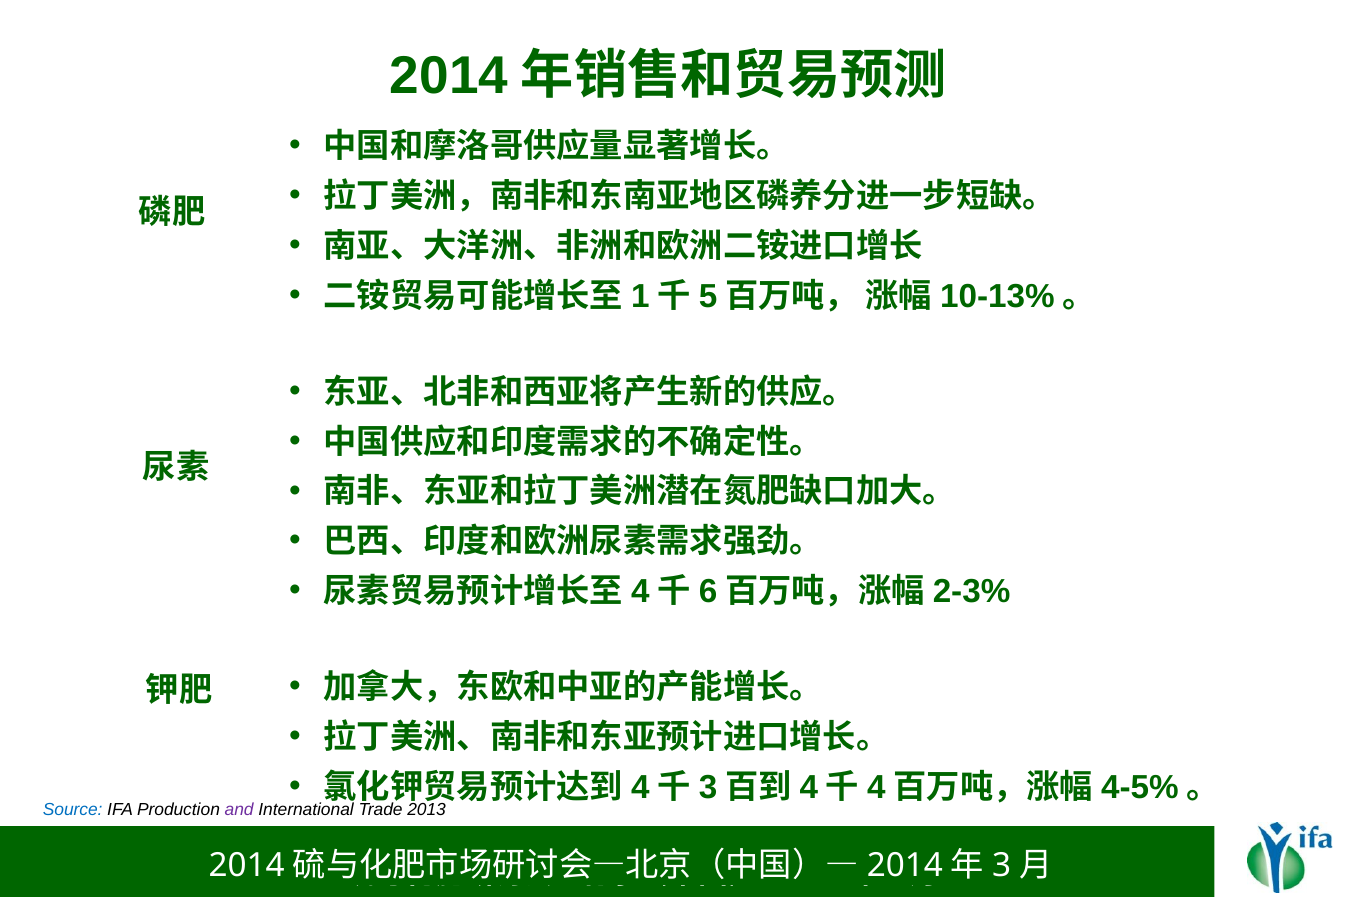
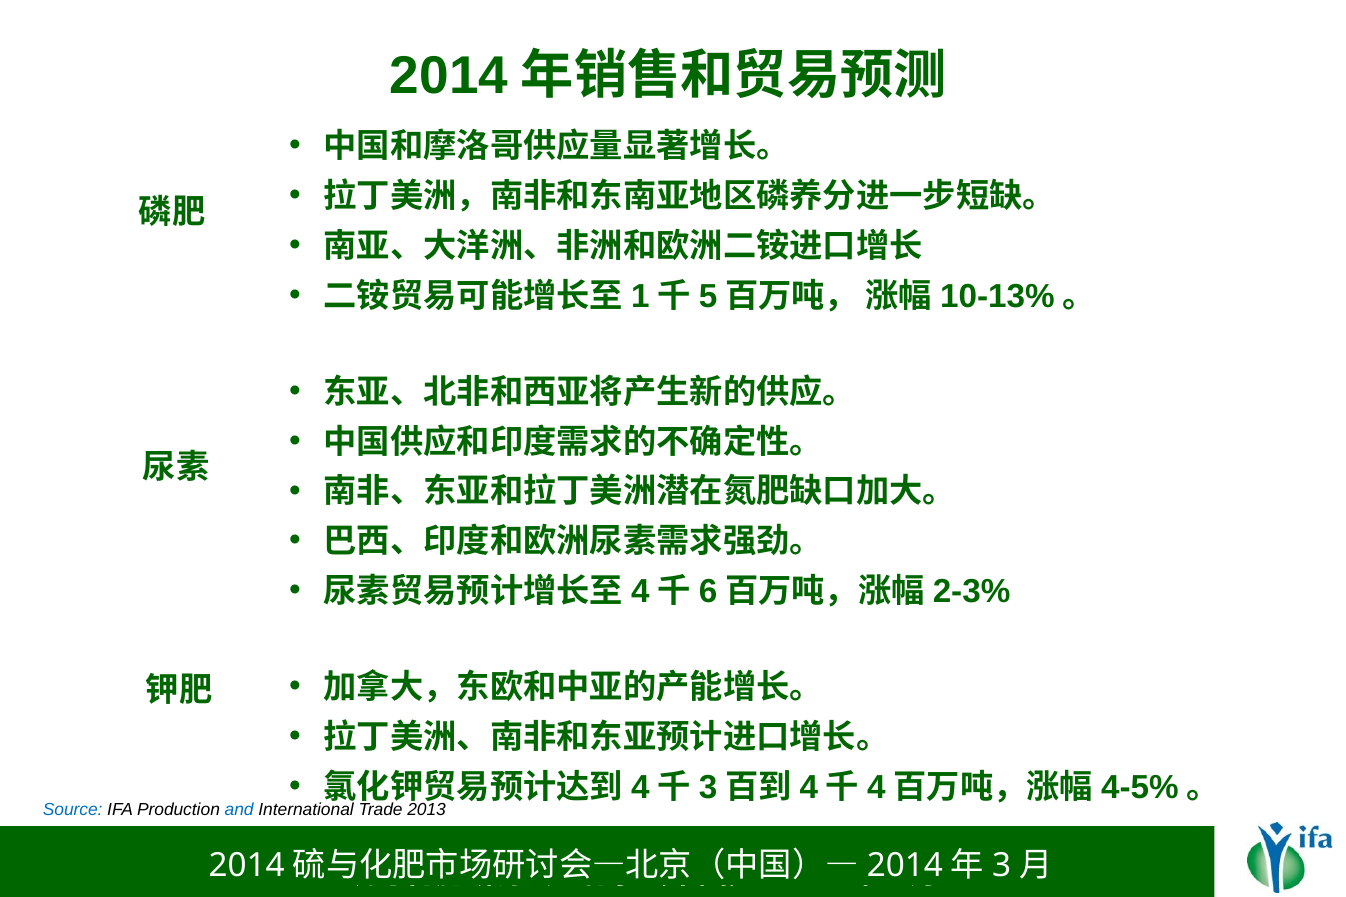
and colour: purple -> blue
